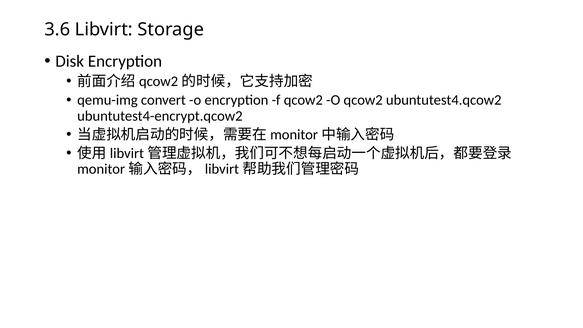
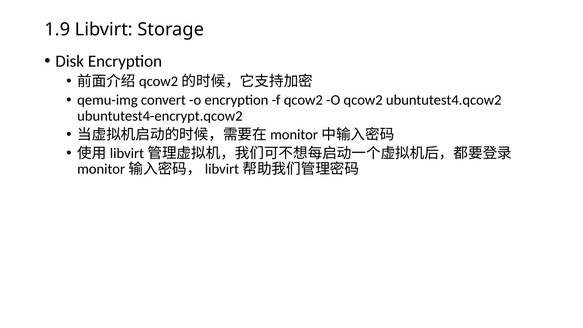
3.6: 3.6 -> 1.9
